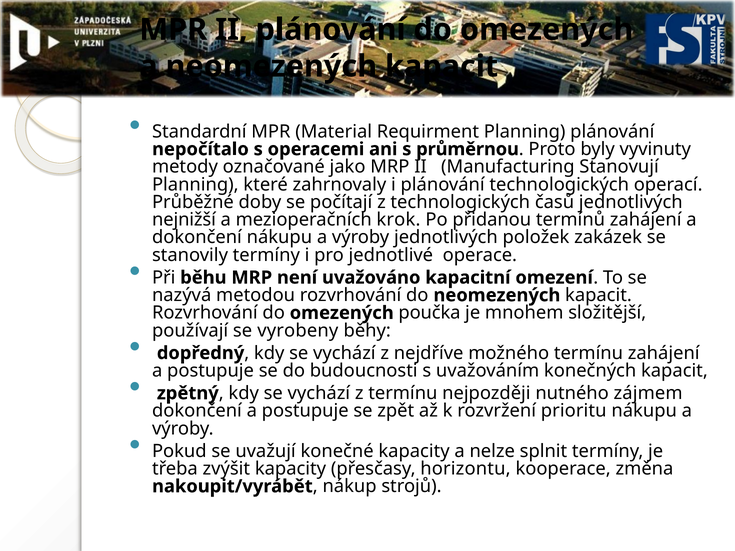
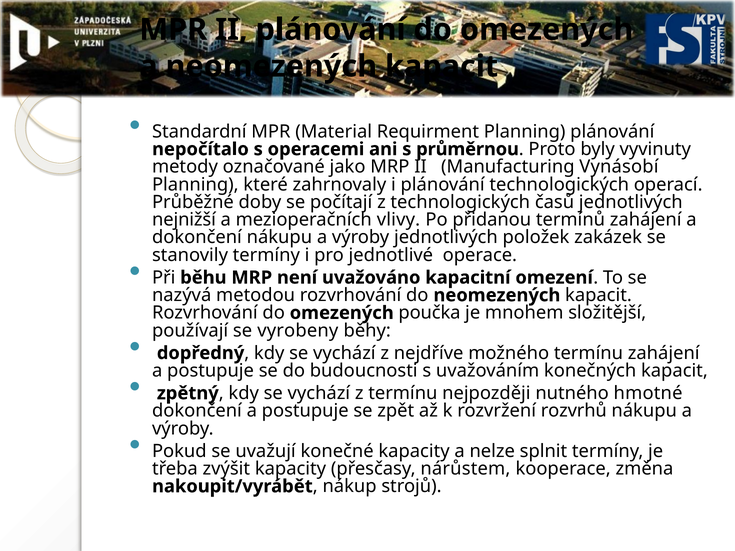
Stanovují: Stanovují -> Vynásobí
krok: krok -> vlivy
zájmem: zájmem -> hmotné
prioritu: prioritu -> rozvrhů
horizontu: horizontu -> nárůstem
